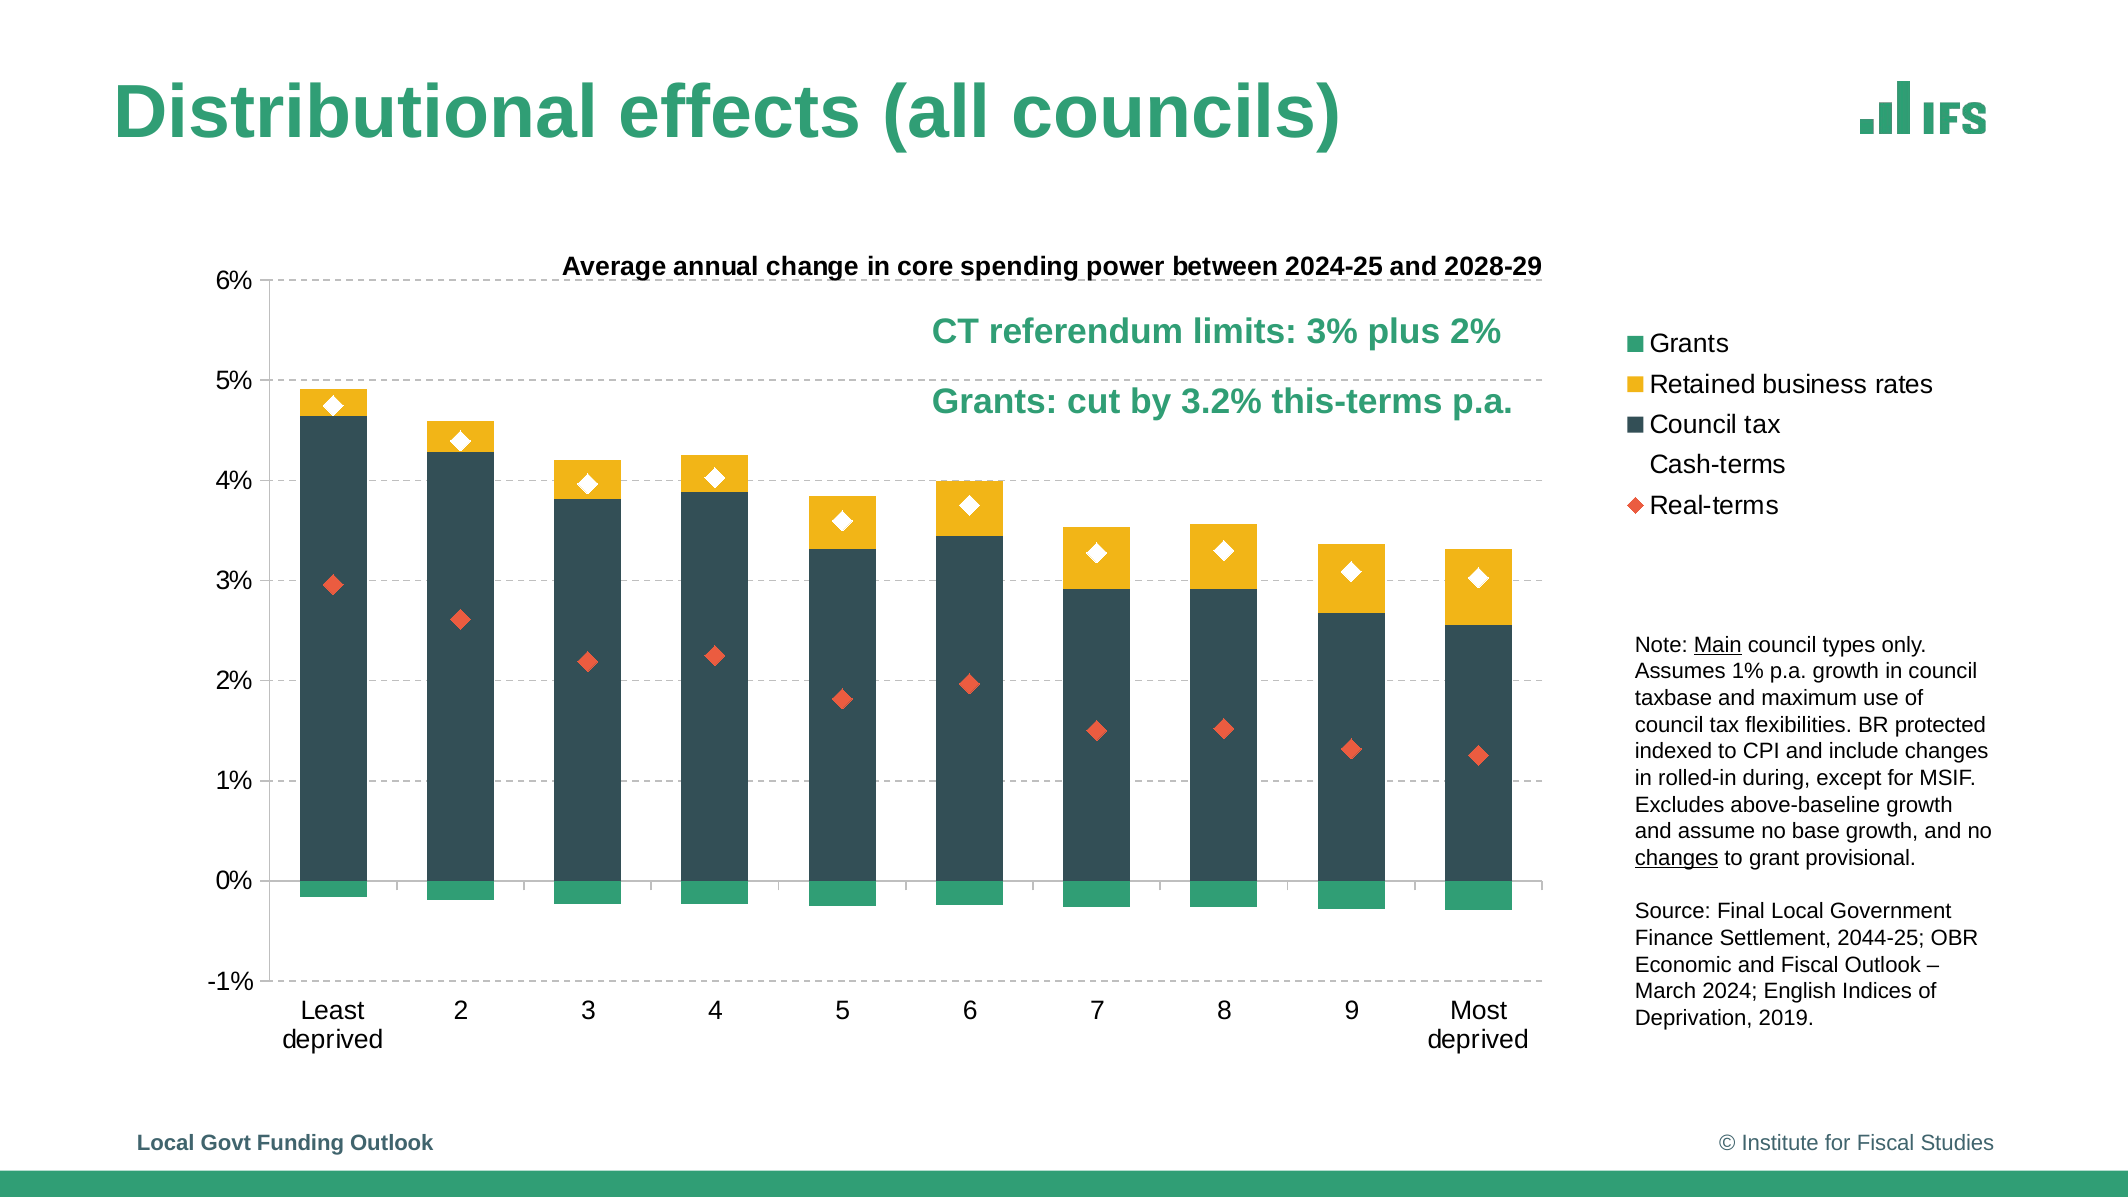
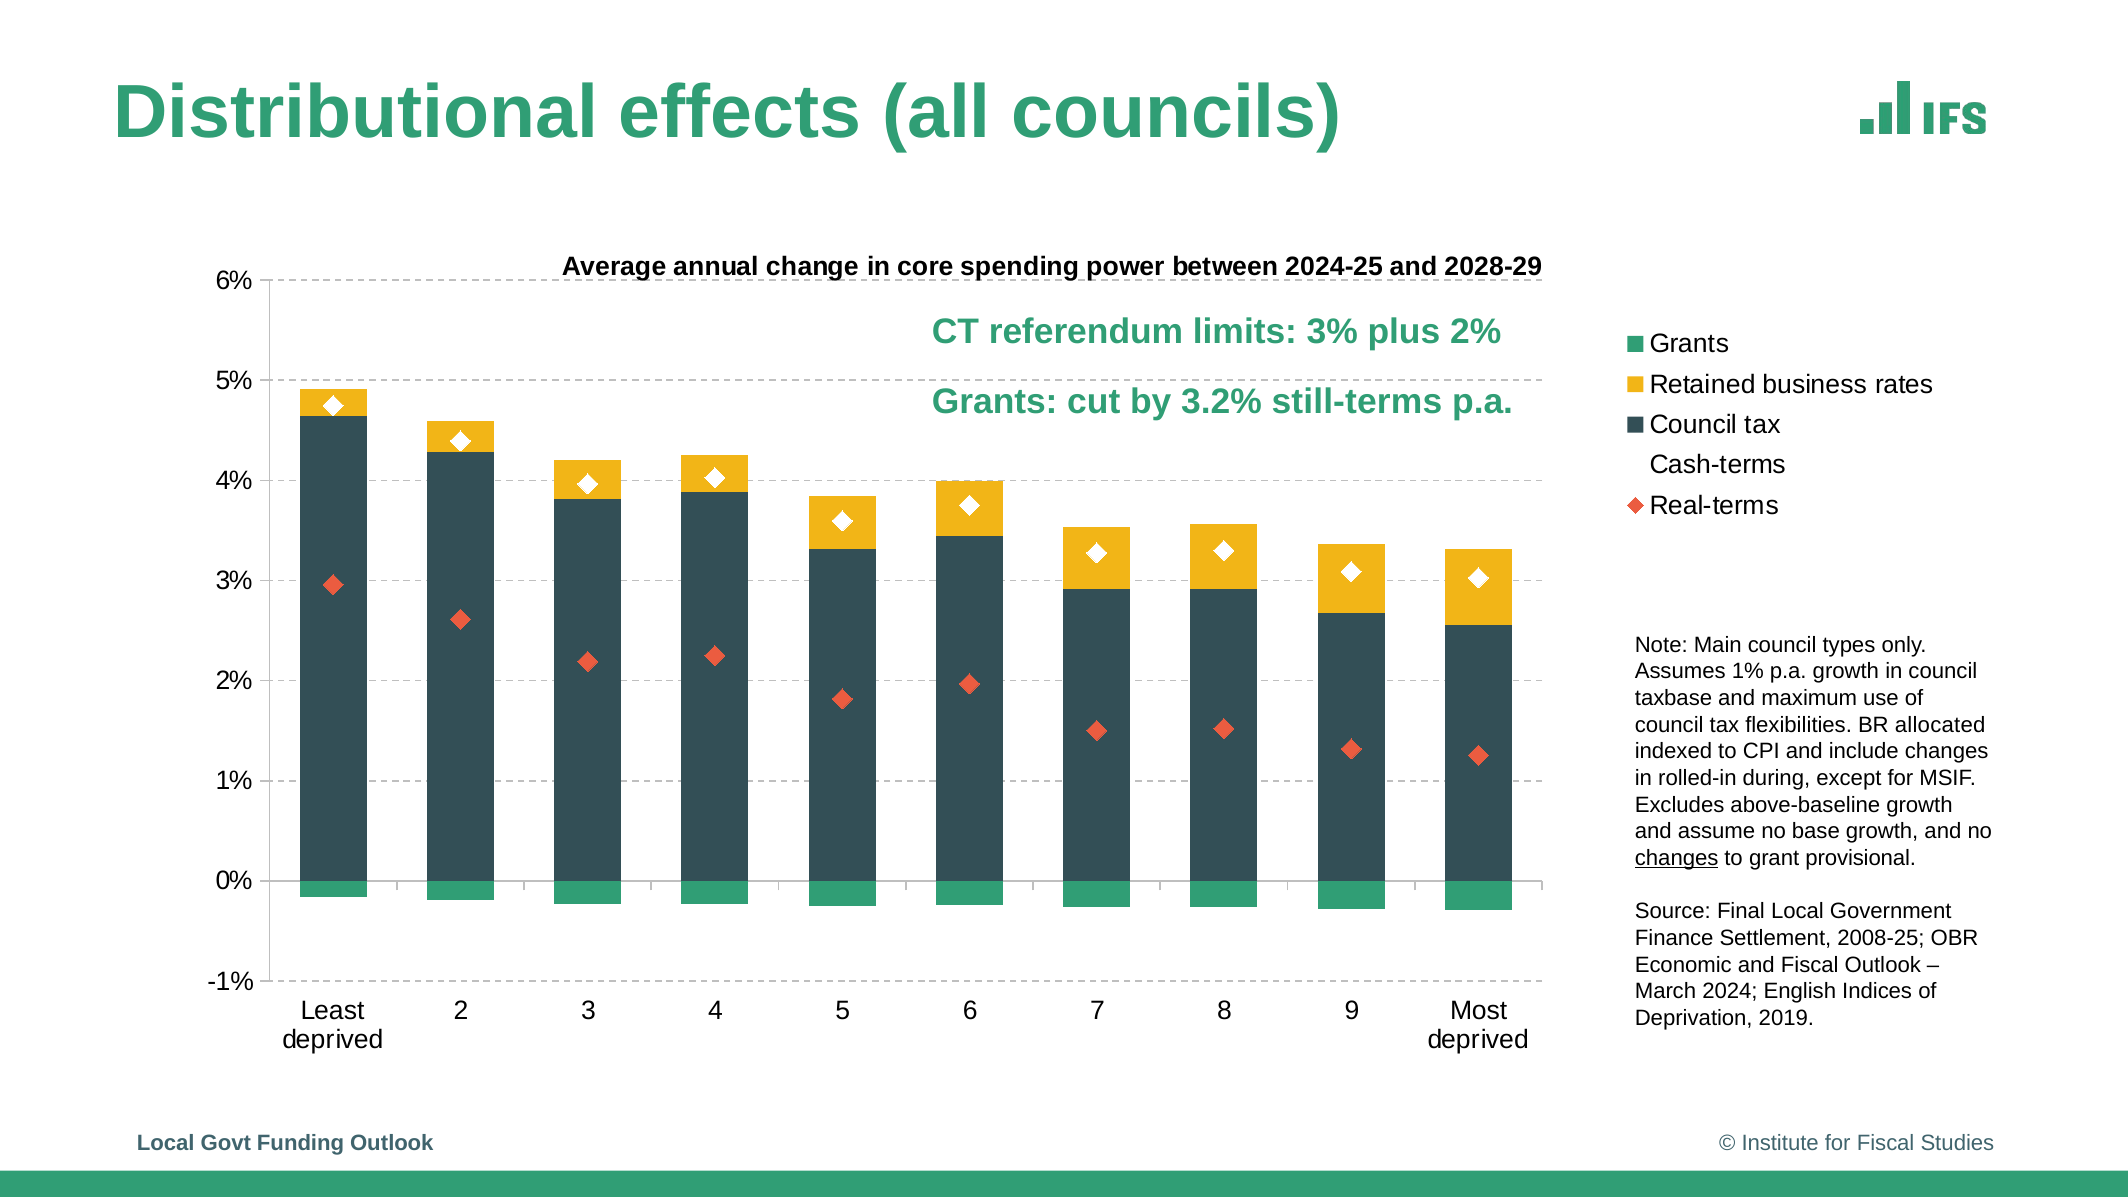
this-terms: this-terms -> still-terms
Main underline: present -> none
protected: protected -> allocated
2044-25: 2044-25 -> 2008-25
